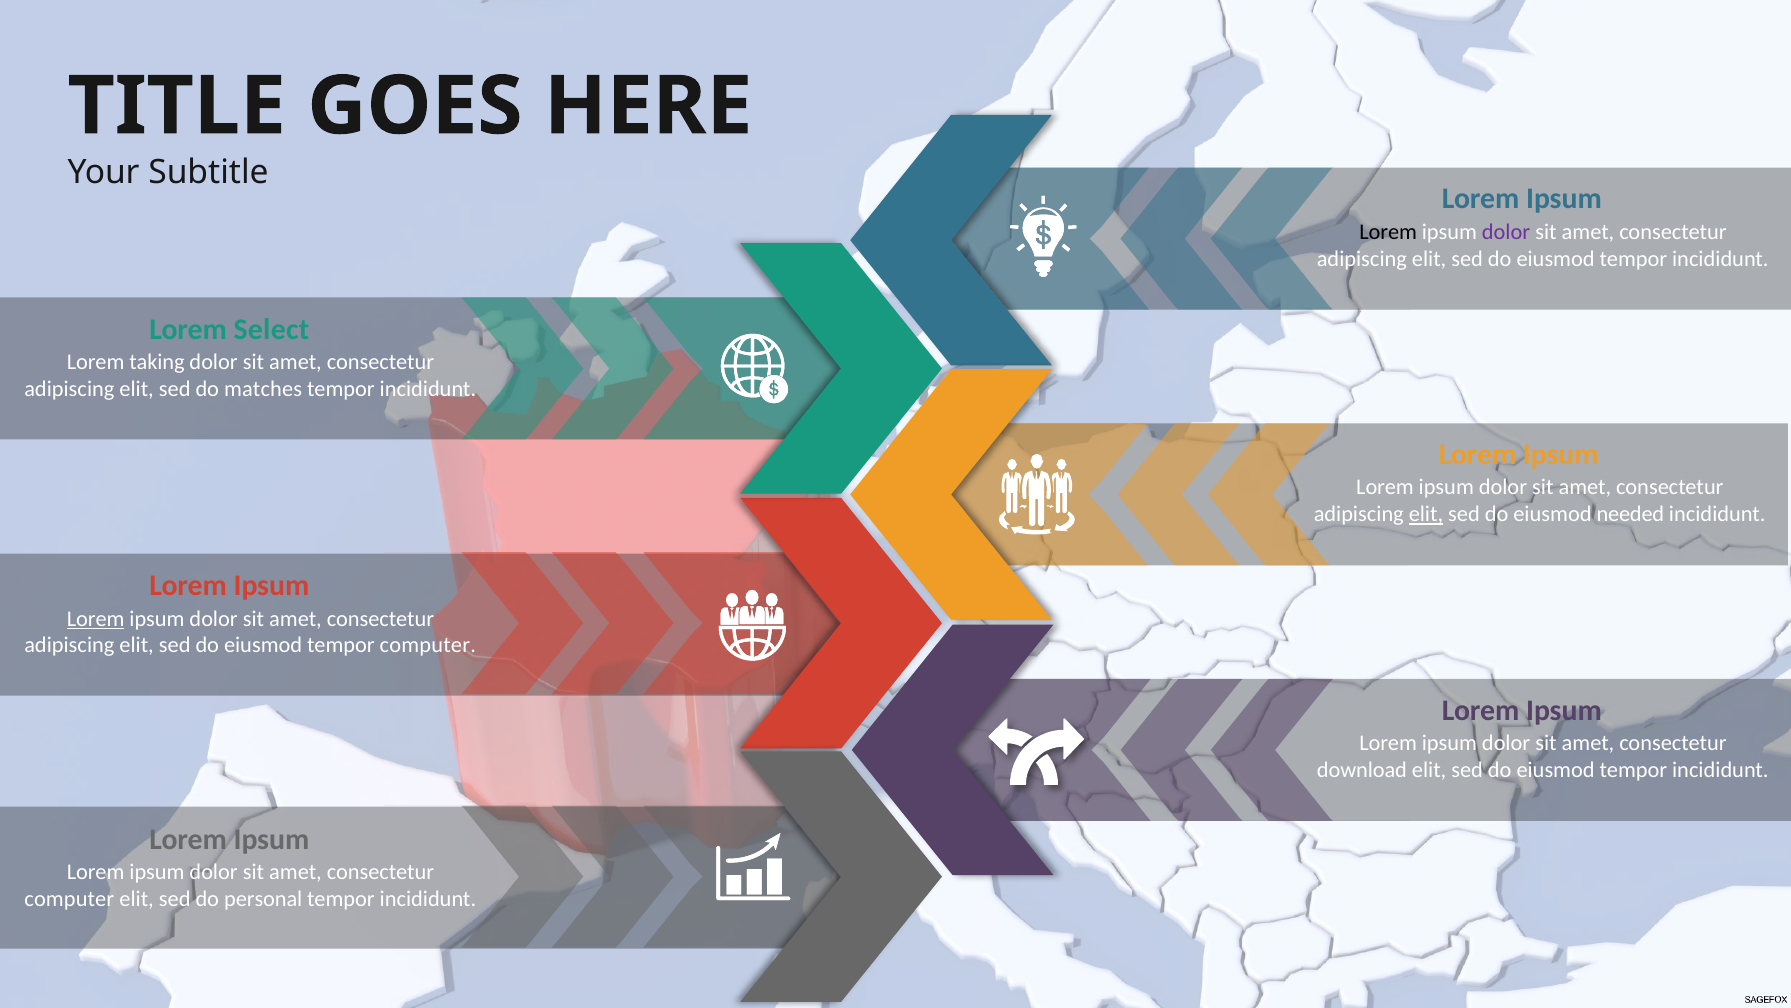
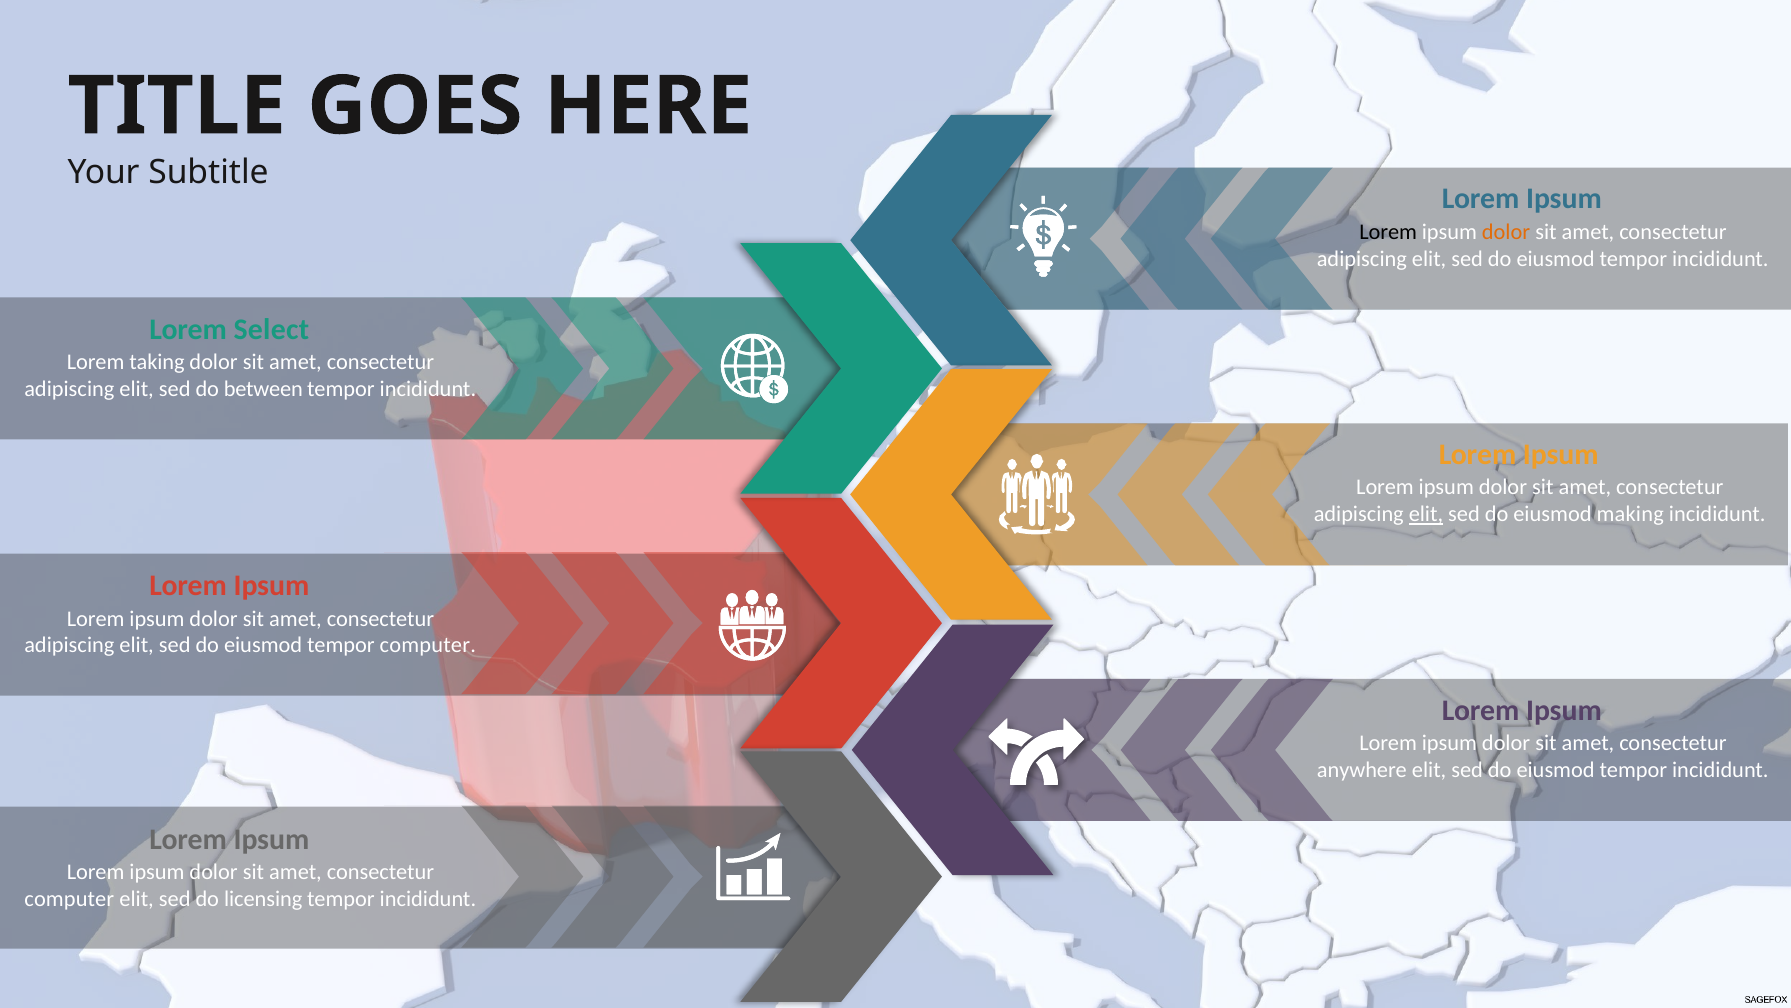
dolor at (1506, 232) colour: purple -> orange
matches: matches -> between
needed: needed -> making
Lorem at (96, 618) underline: present -> none
download: download -> anywhere
personal: personal -> licensing
